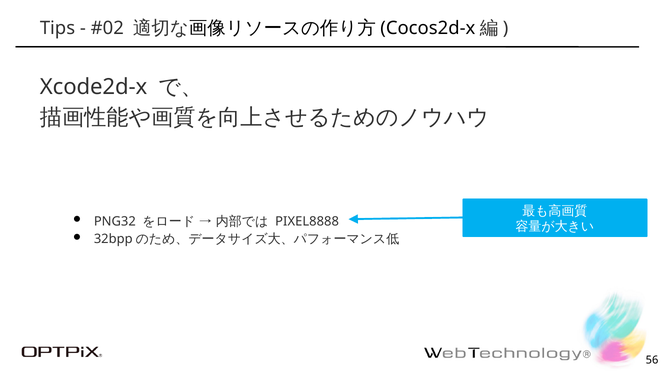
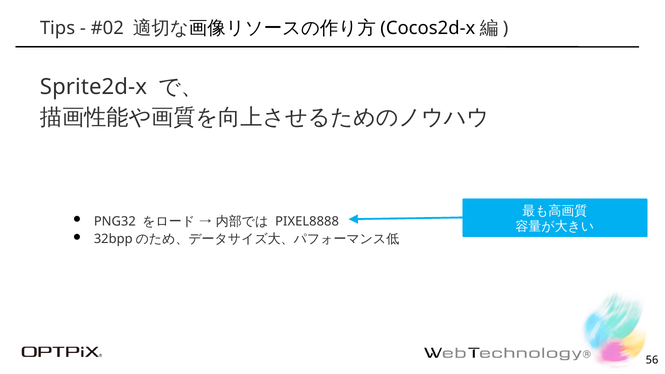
Xcode2d-x: Xcode2d-x -> Sprite2d-x
